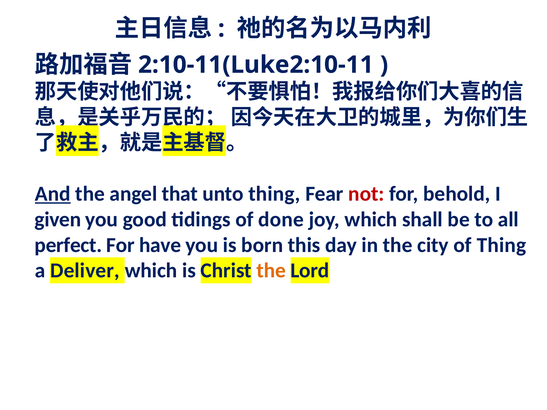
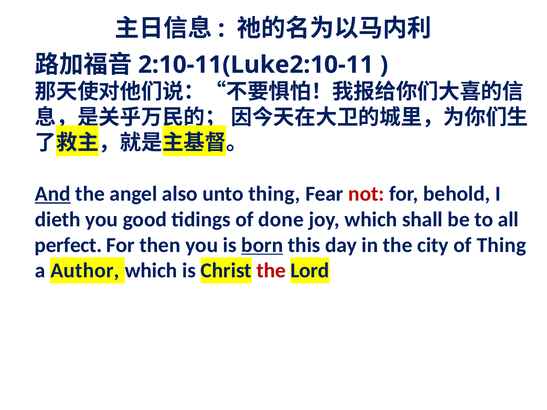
that: that -> also
given: given -> dieth
have: have -> then
born underline: none -> present
Deliver: Deliver -> Author
the at (271, 271) colour: orange -> red
